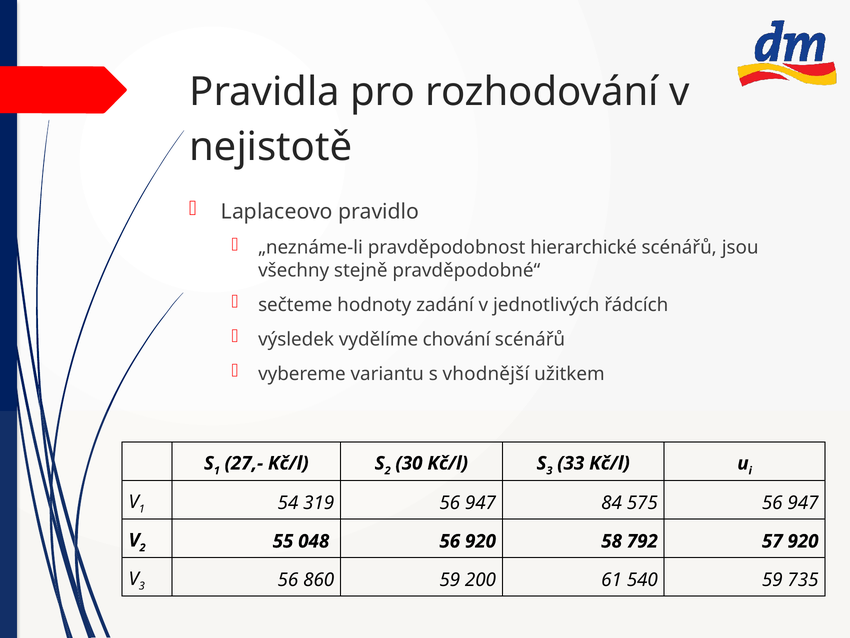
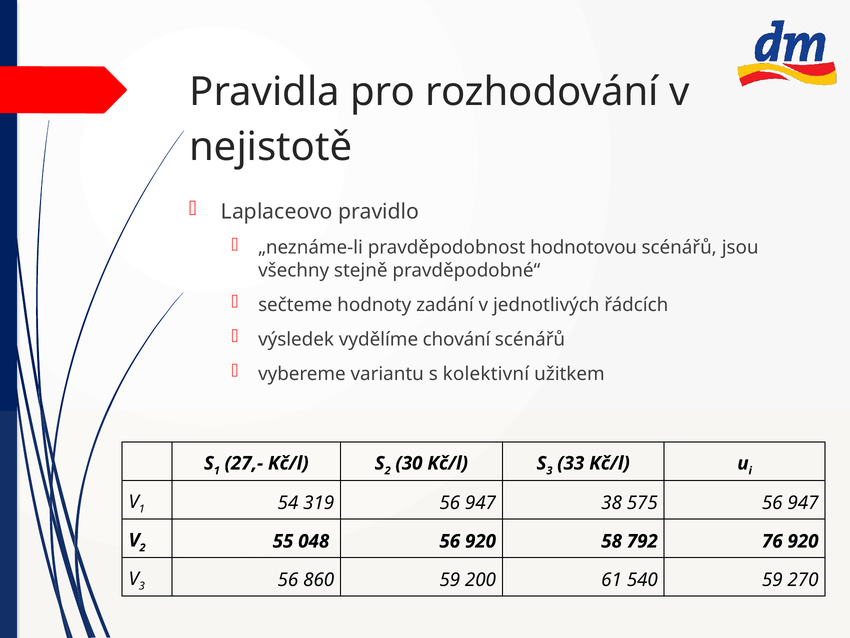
hierarchické: hierarchické -> hodnotovou
vhodnější: vhodnější -> kolektivní
84: 84 -> 38
57: 57 -> 76
735: 735 -> 270
